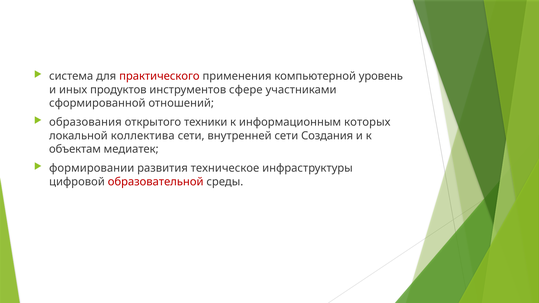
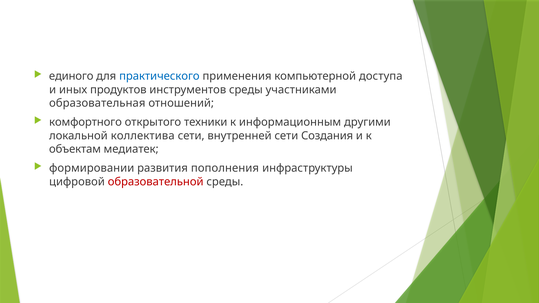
система: система -> единого
практического colour: red -> blue
уровень: уровень -> доступа
инструментов сфере: сфере -> среды
сформированной: сформированной -> образовательная
образования: образования -> комфортного
которых: которых -> другими
техническое: техническое -> пополнения
